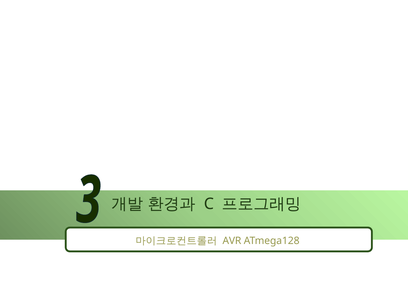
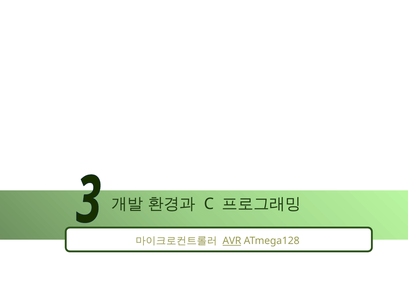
AVR underline: none -> present
